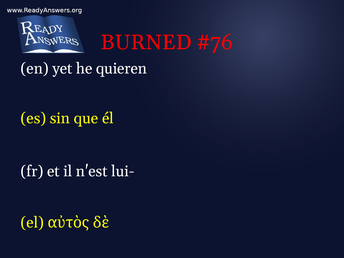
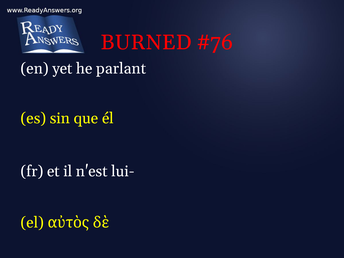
quieren: quieren -> parlant
